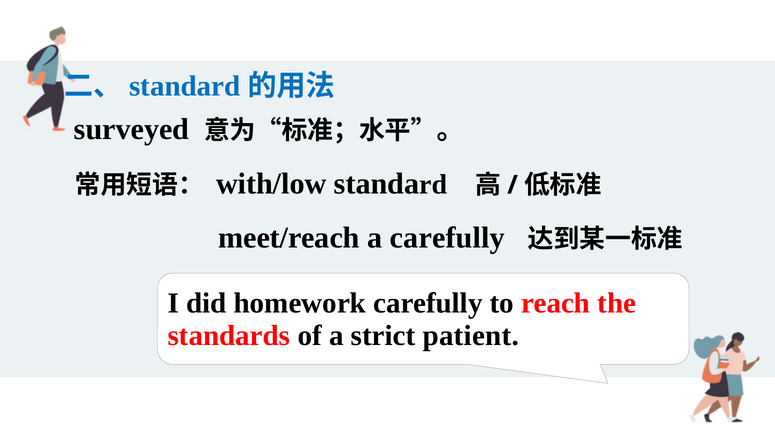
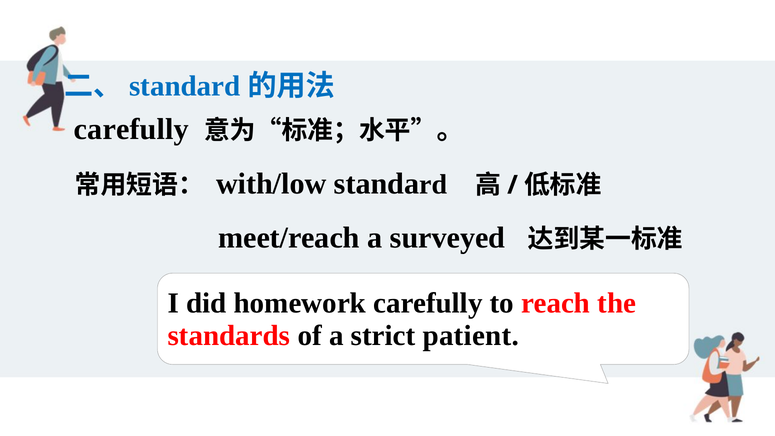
surveyed at (132, 129): surveyed -> carefully
a carefully: carefully -> surveyed
